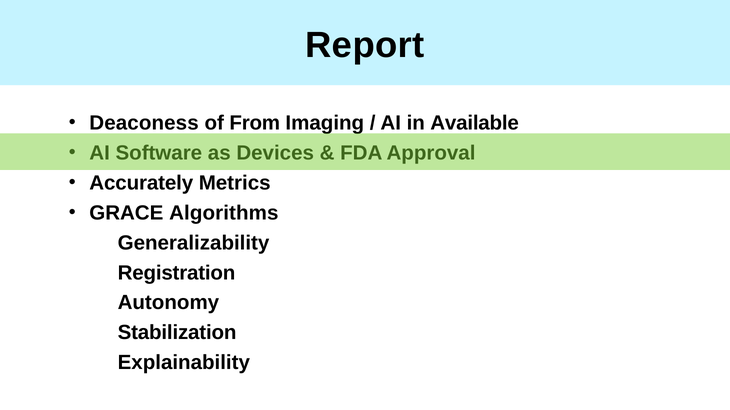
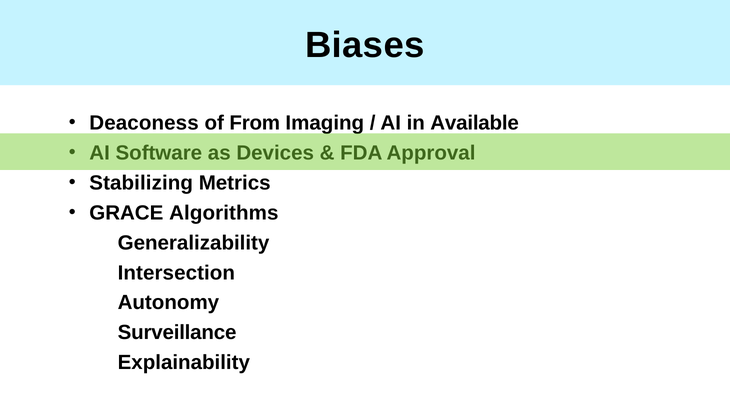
Report: Report -> Biases
Accurately: Accurately -> Stabilizing
Registration: Registration -> Intersection
Stabilization: Stabilization -> Surveillance
